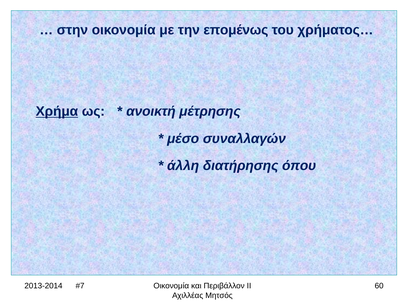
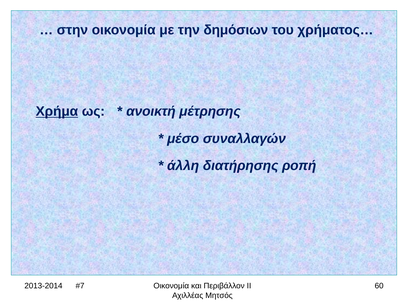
επομένως: επομένως -> δημόσιων
όπου: όπου -> ροπή
